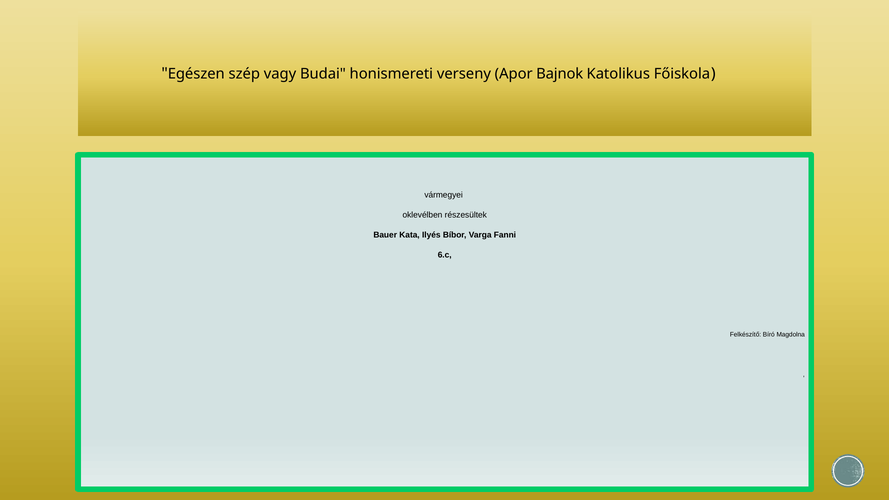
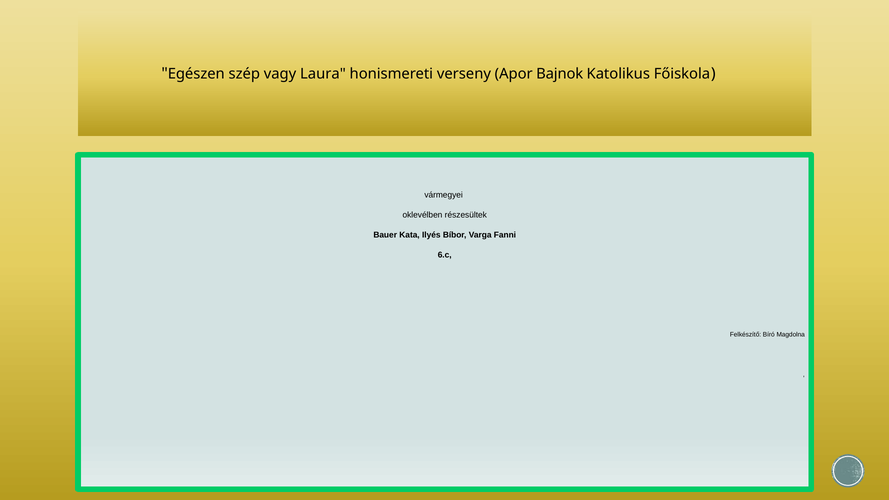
Budai: Budai -> Laura
